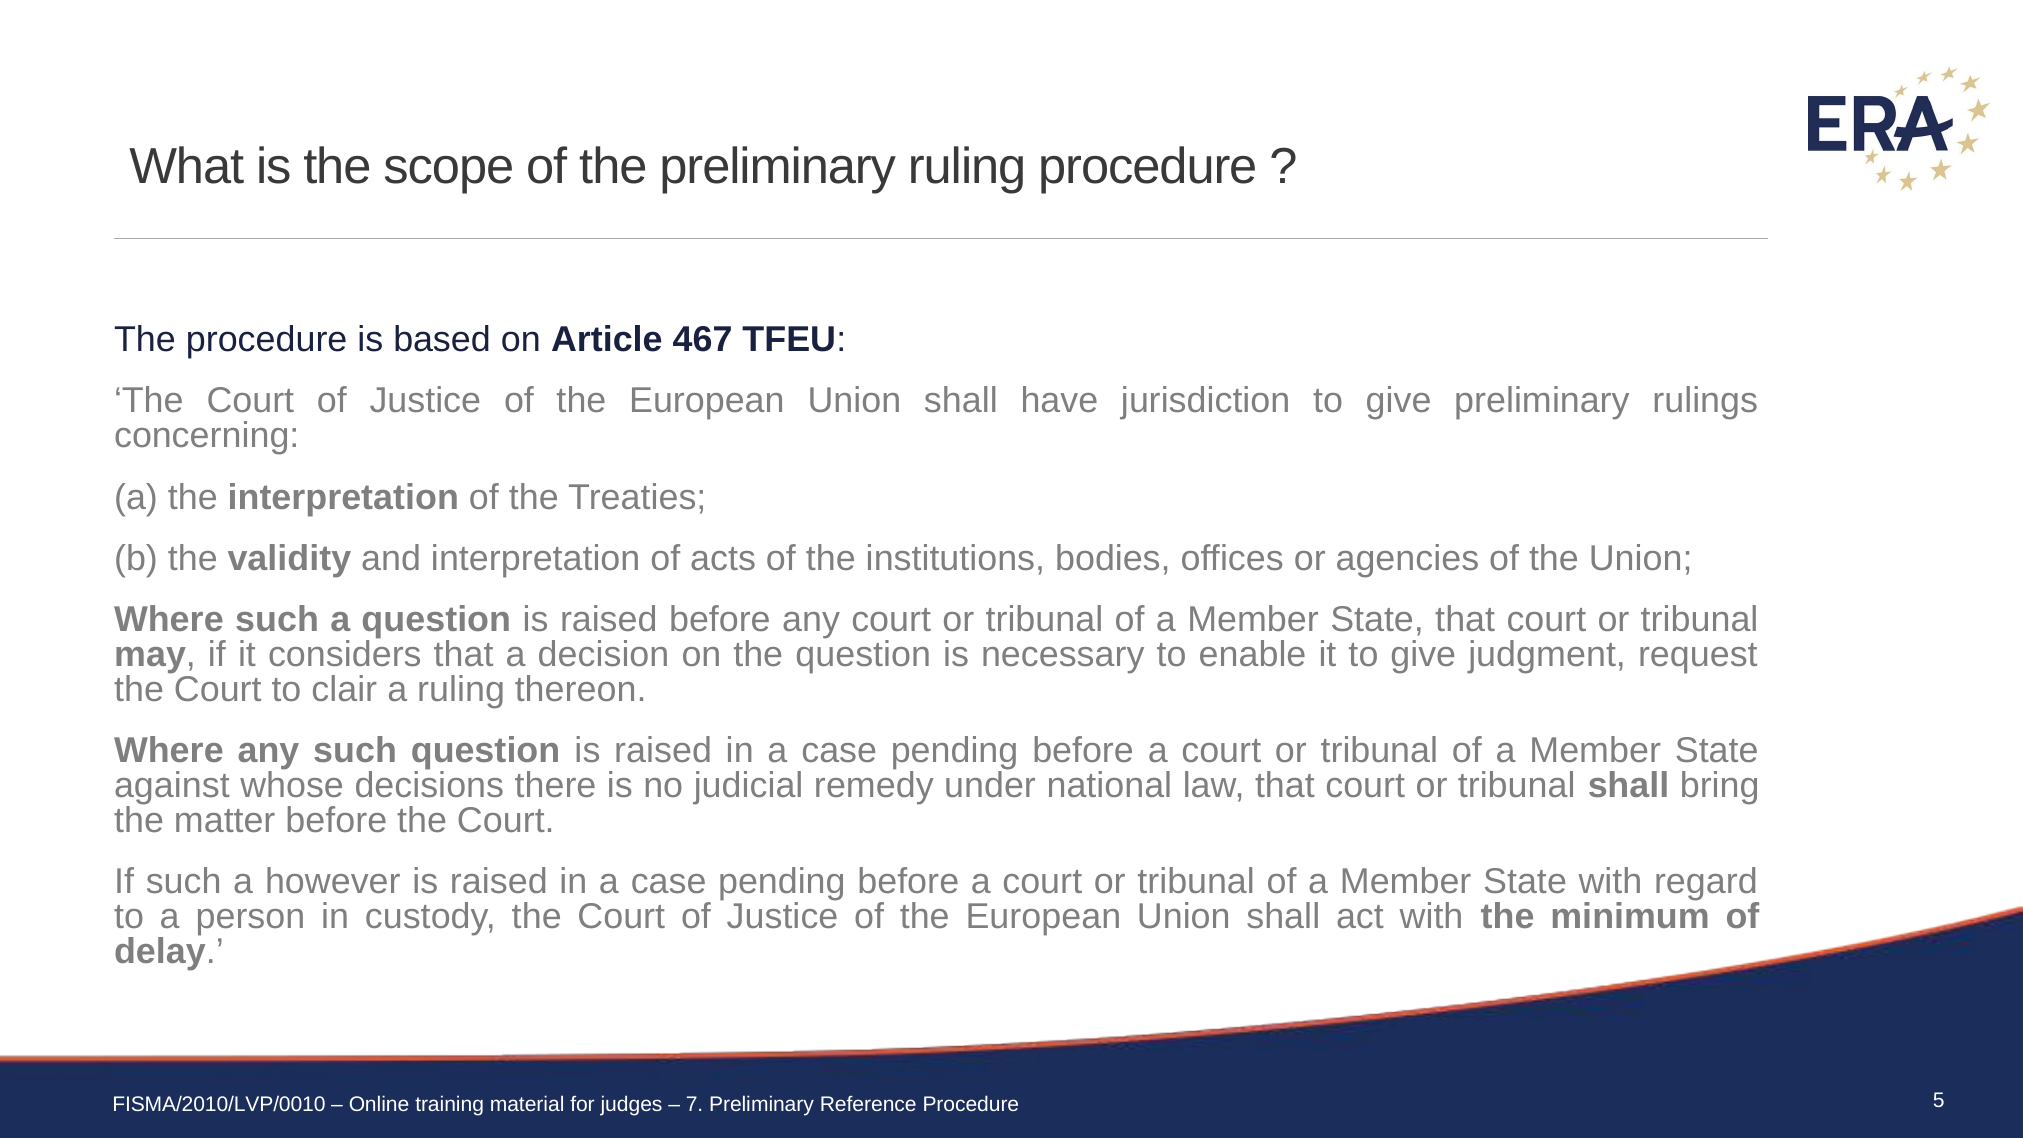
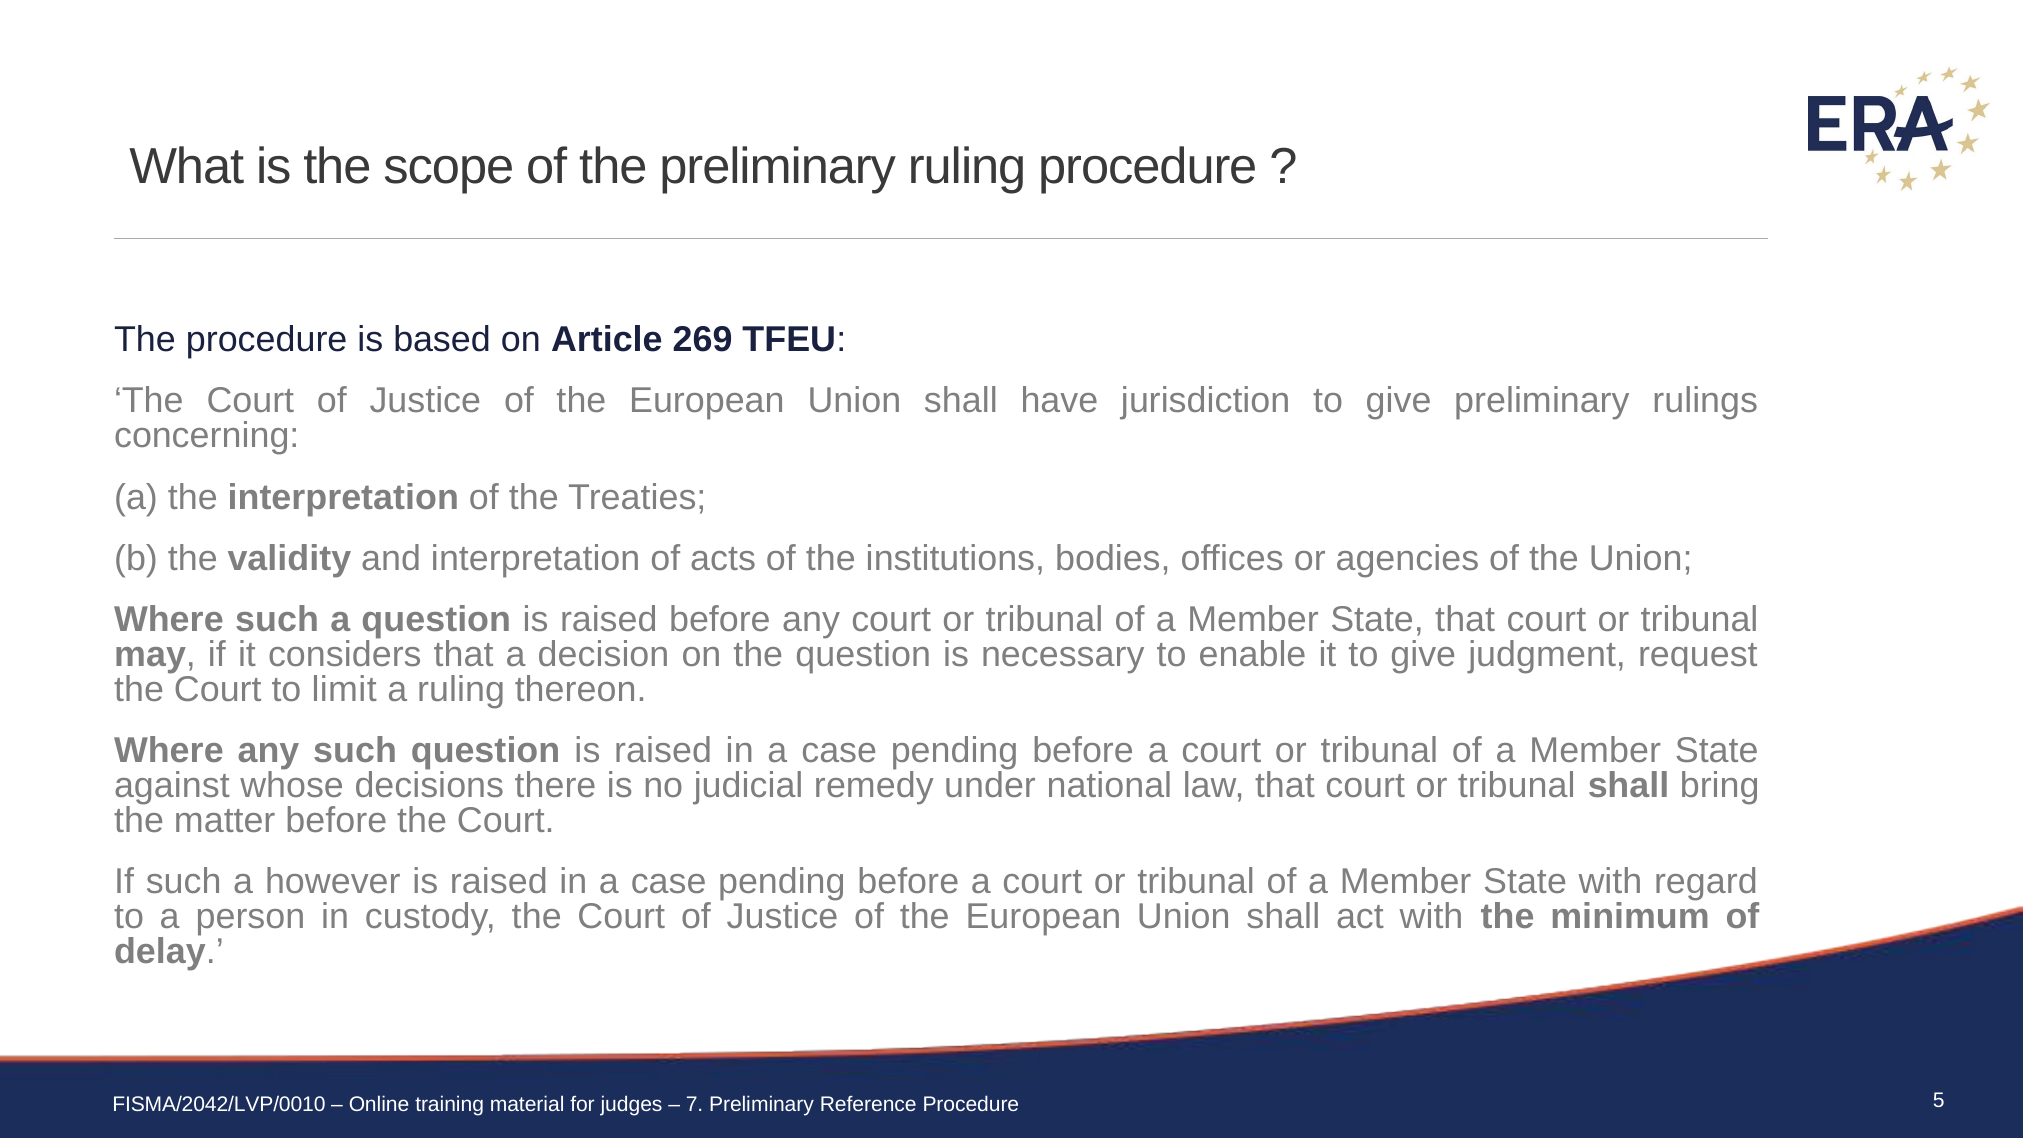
467: 467 -> 269
clair: clair -> limit
FISMA/2010/LVP/0010: FISMA/2010/LVP/0010 -> FISMA/2042/LVP/0010
